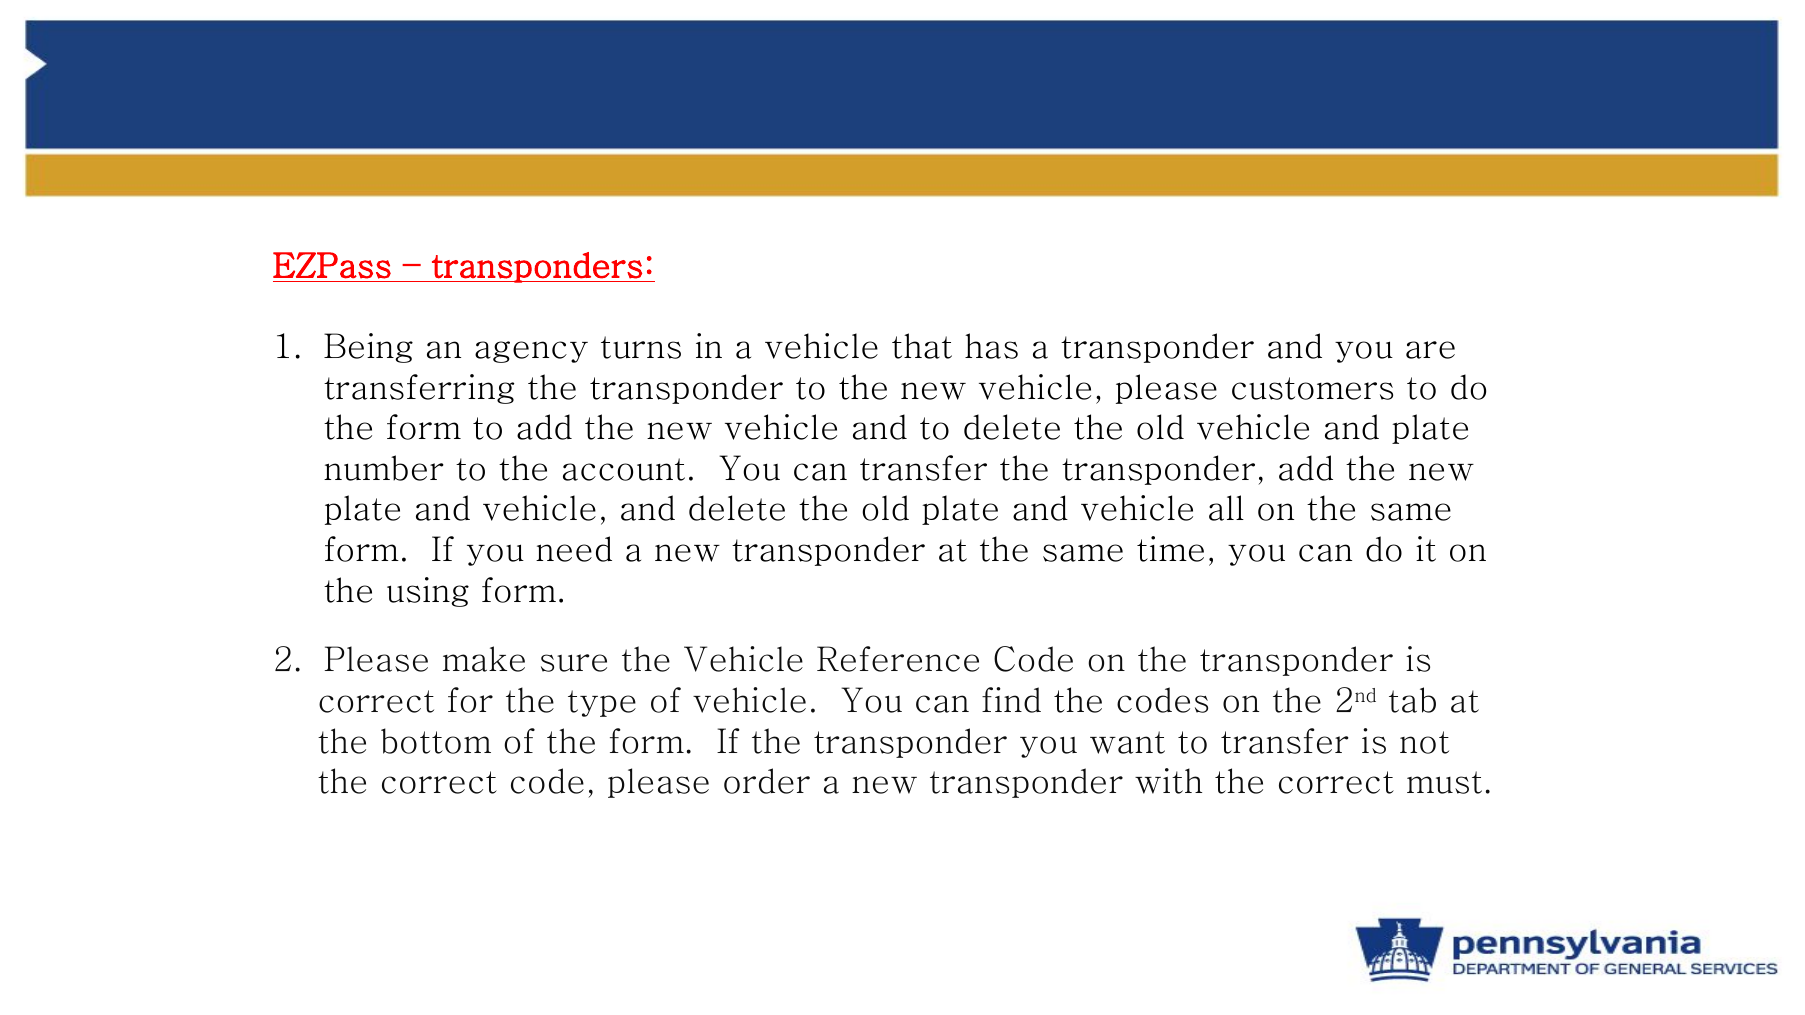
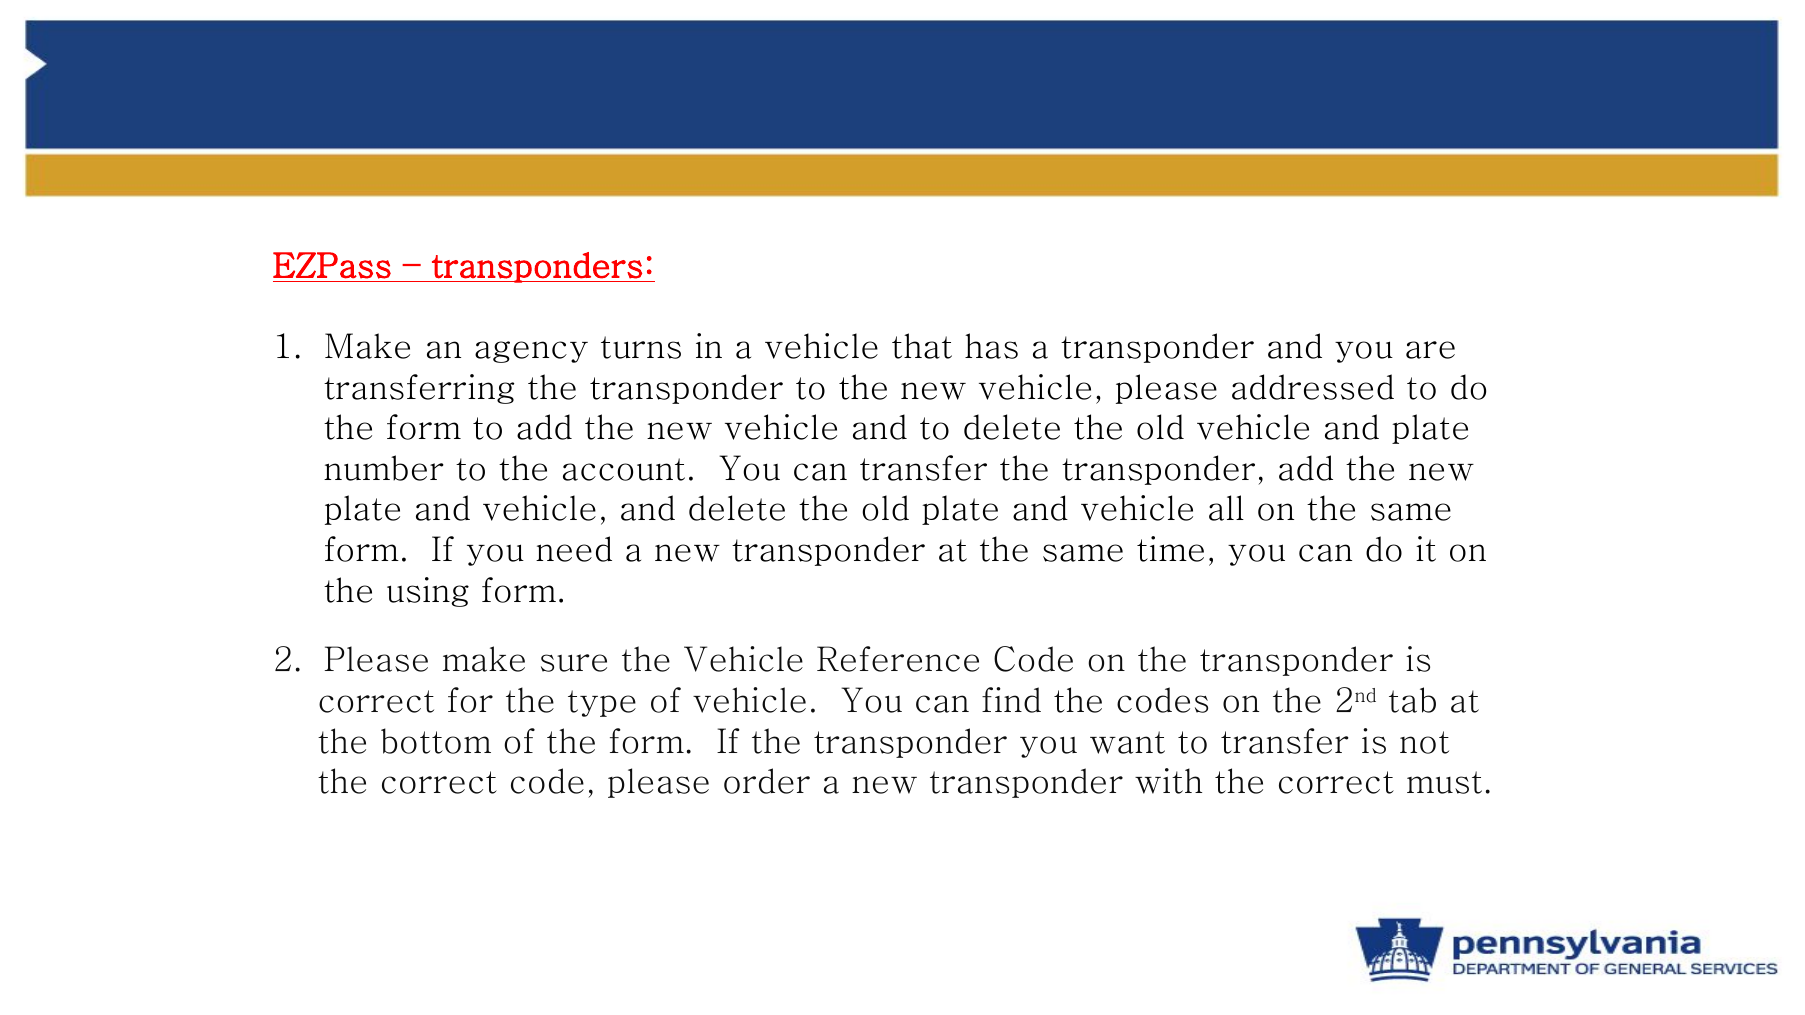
Being at (369, 347): Being -> Make
customers: customers -> addressed
